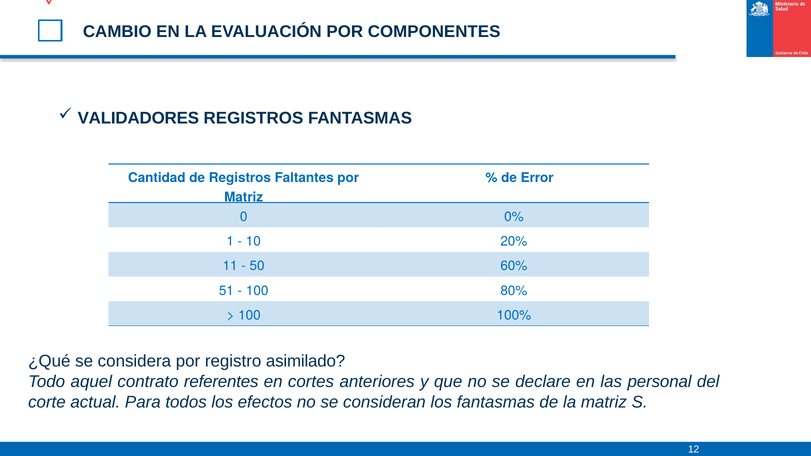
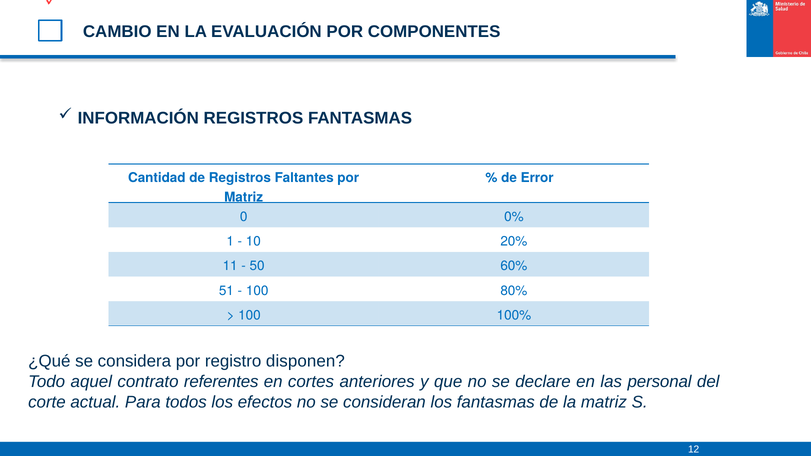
VALIDADORES: VALIDADORES -> INFORMACIÓN
asimilado: asimilado -> disponen
